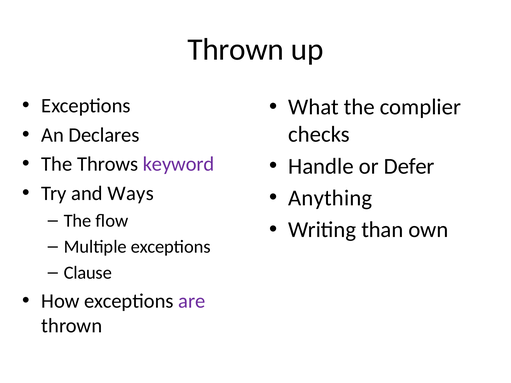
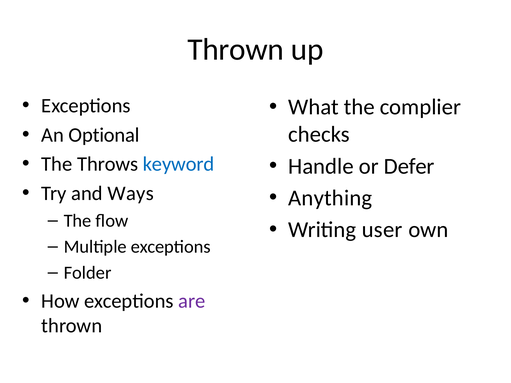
Declares: Declares -> Optional
keyword colour: purple -> blue
than: than -> user
Clause: Clause -> Folder
